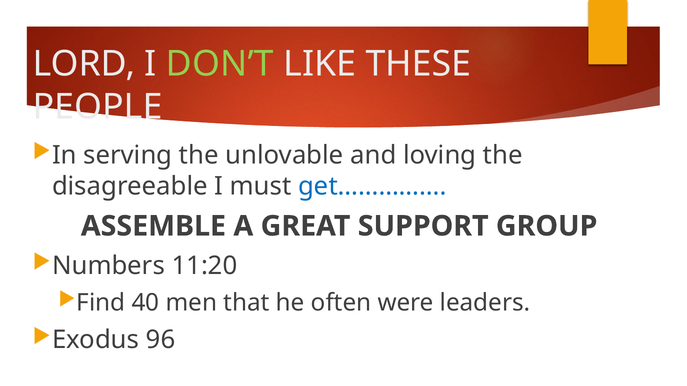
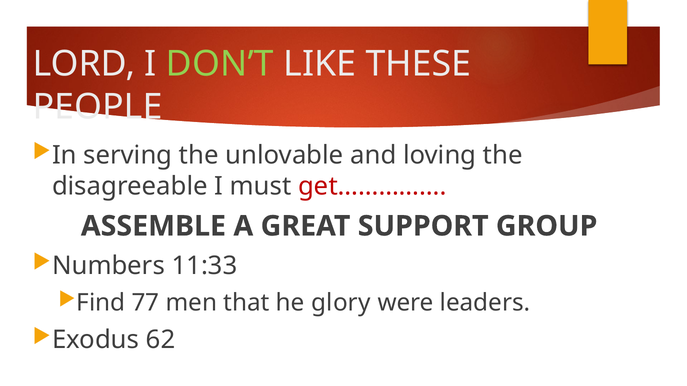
get…………… colour: blue -> red
11:20: 11:20 -> 11:33
40: 40 -> 77
often: often -> glory
96: 96 -> 62
